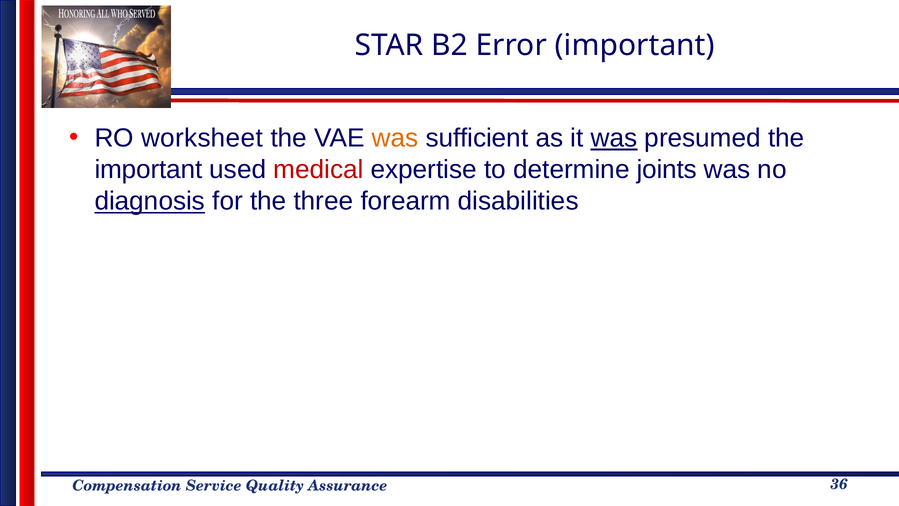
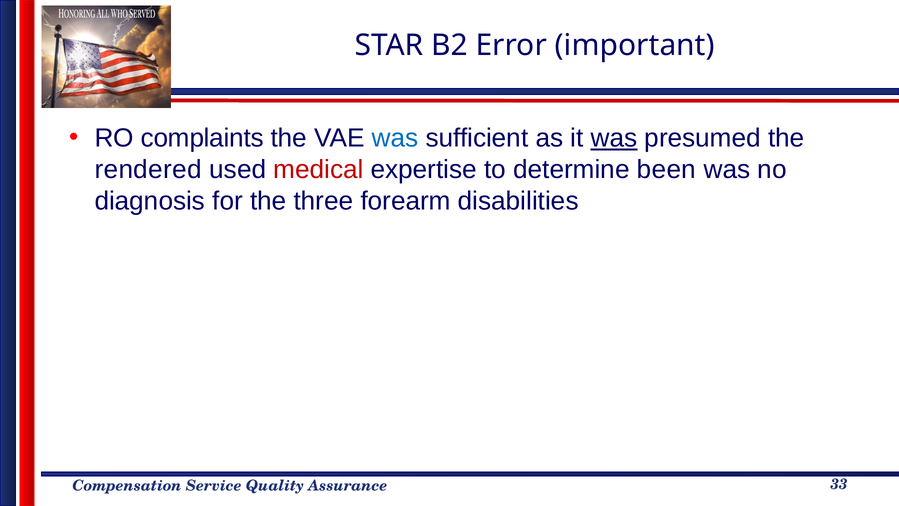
worksheet: worksheet -> complaints
was at (395, 138) colour: orange -> blue
important at (148, 170): important -> rendered
joints: joints -> been
diagnosis underline: present -> none
36: 36 -> 33
